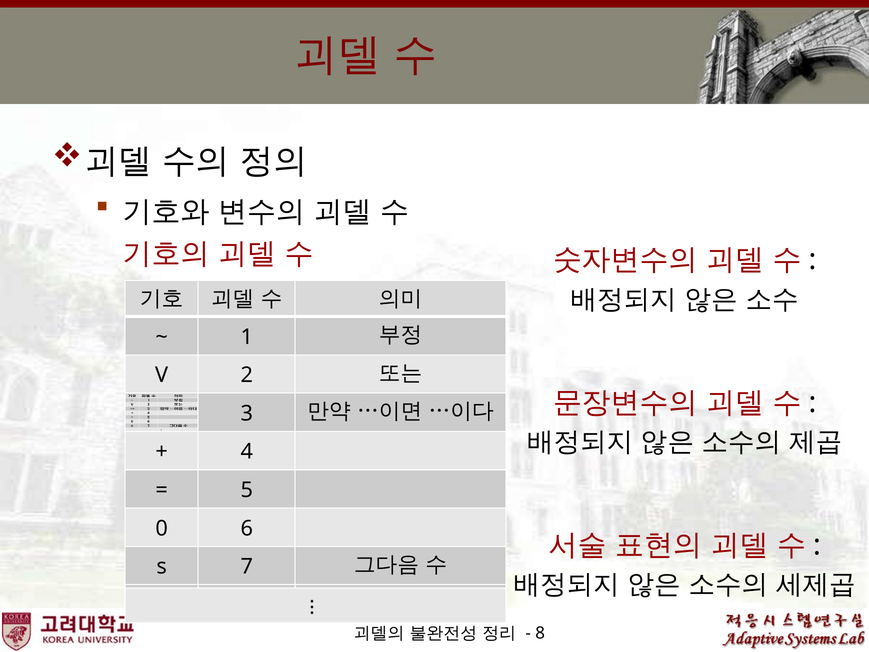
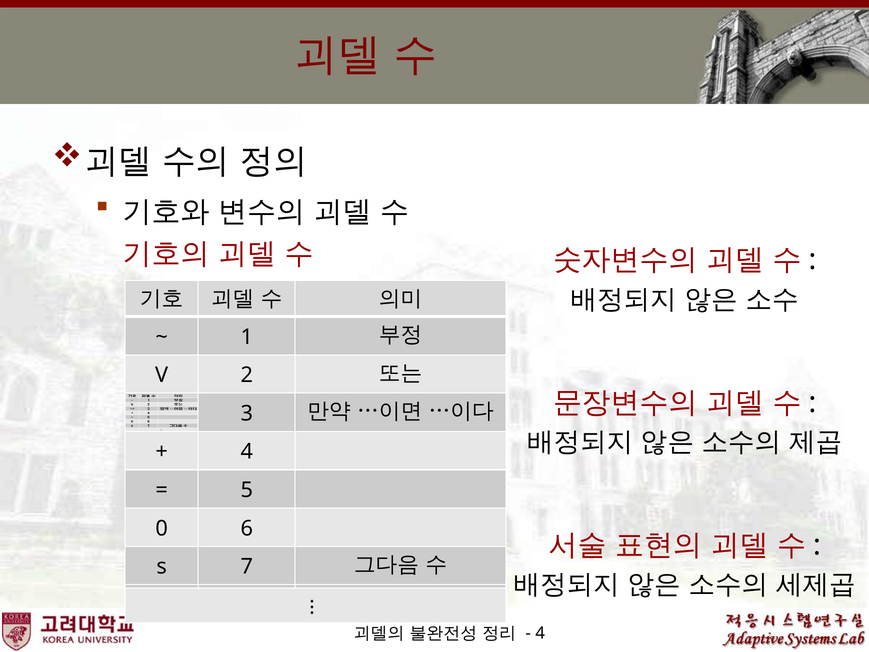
8 at (540, 633): 8 -> 4
